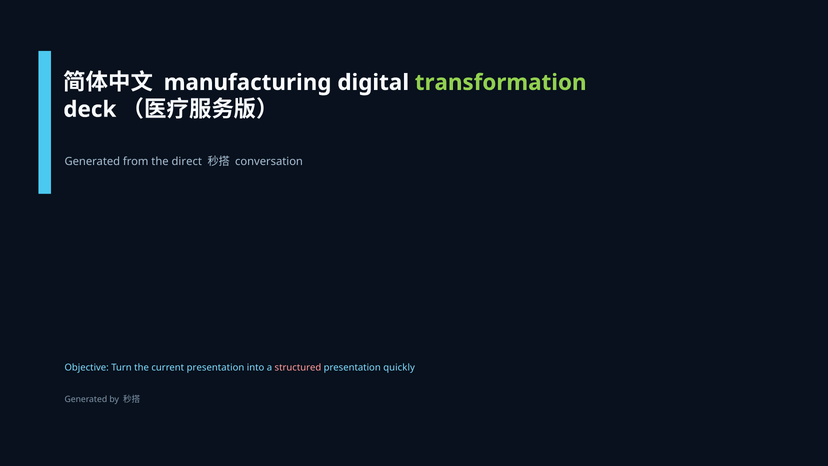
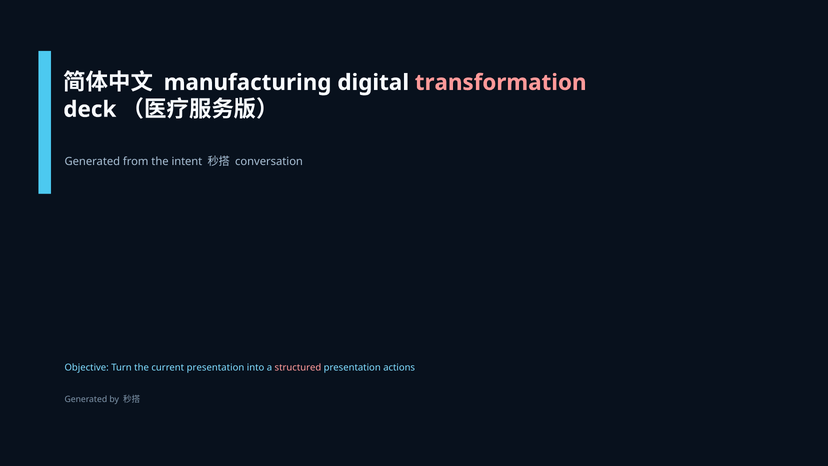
transformation colour: light green -> pink
direct: direct -> intent
quickly: quickly -> actions
